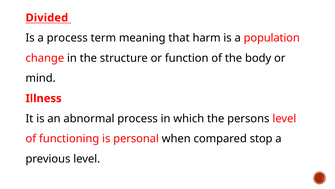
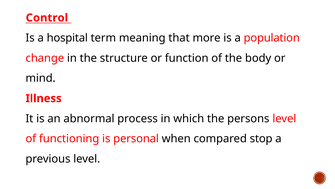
Divided: Divided -> Control
a process: process -> hospital
harm: harm -> more
